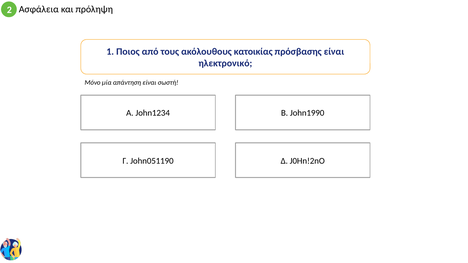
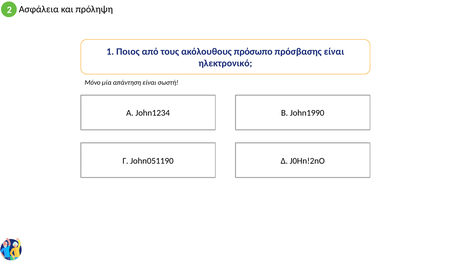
κατοικίας: κατοικίας -> πρόσωπο
